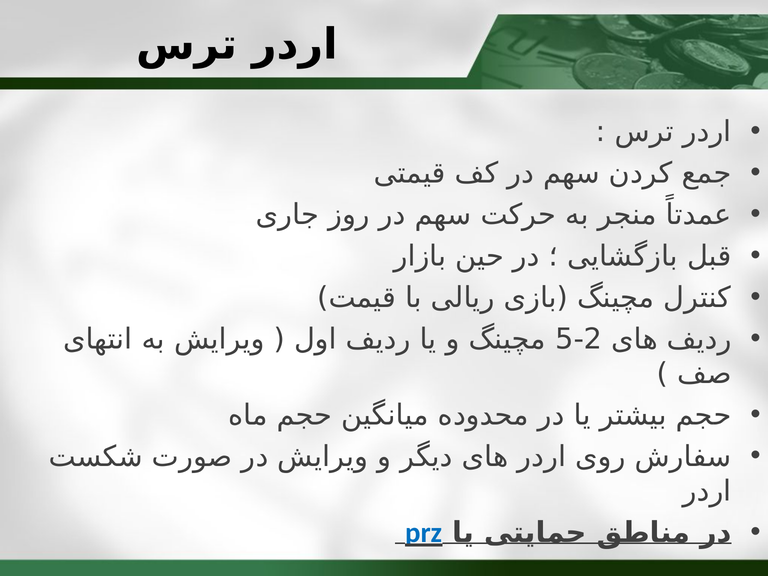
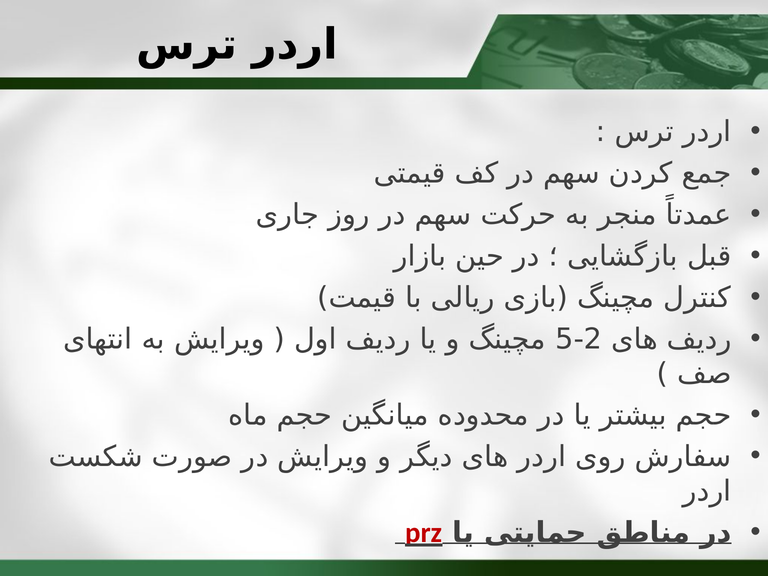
prz colour: blue -> red
